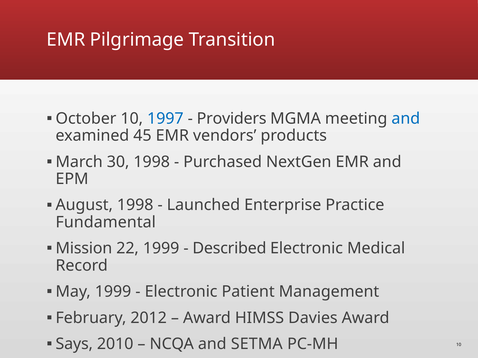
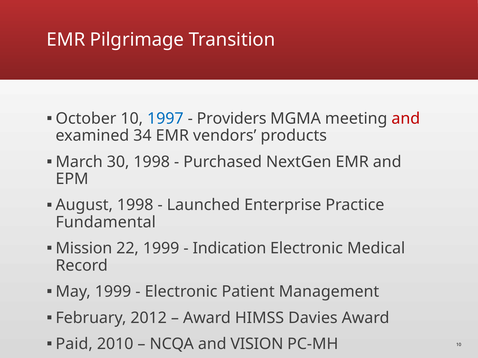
and at (406, 119) colour: blue -> red
45: 45 -> 34
Described: Described -> Indication
Says: Says -> Paid
SETMA: SETMA -> VISION
